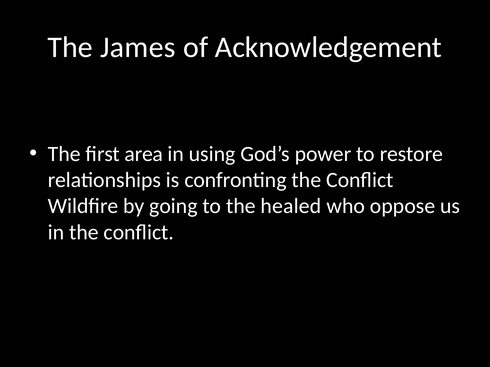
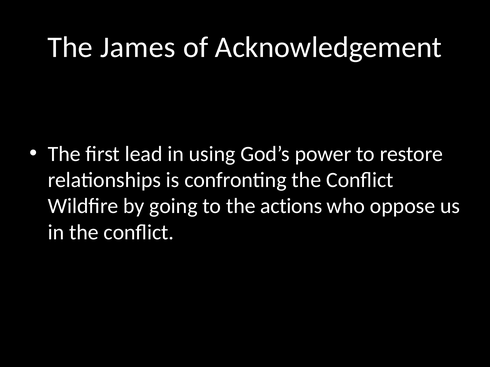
area: area -> lead
healed: healed -> actions
